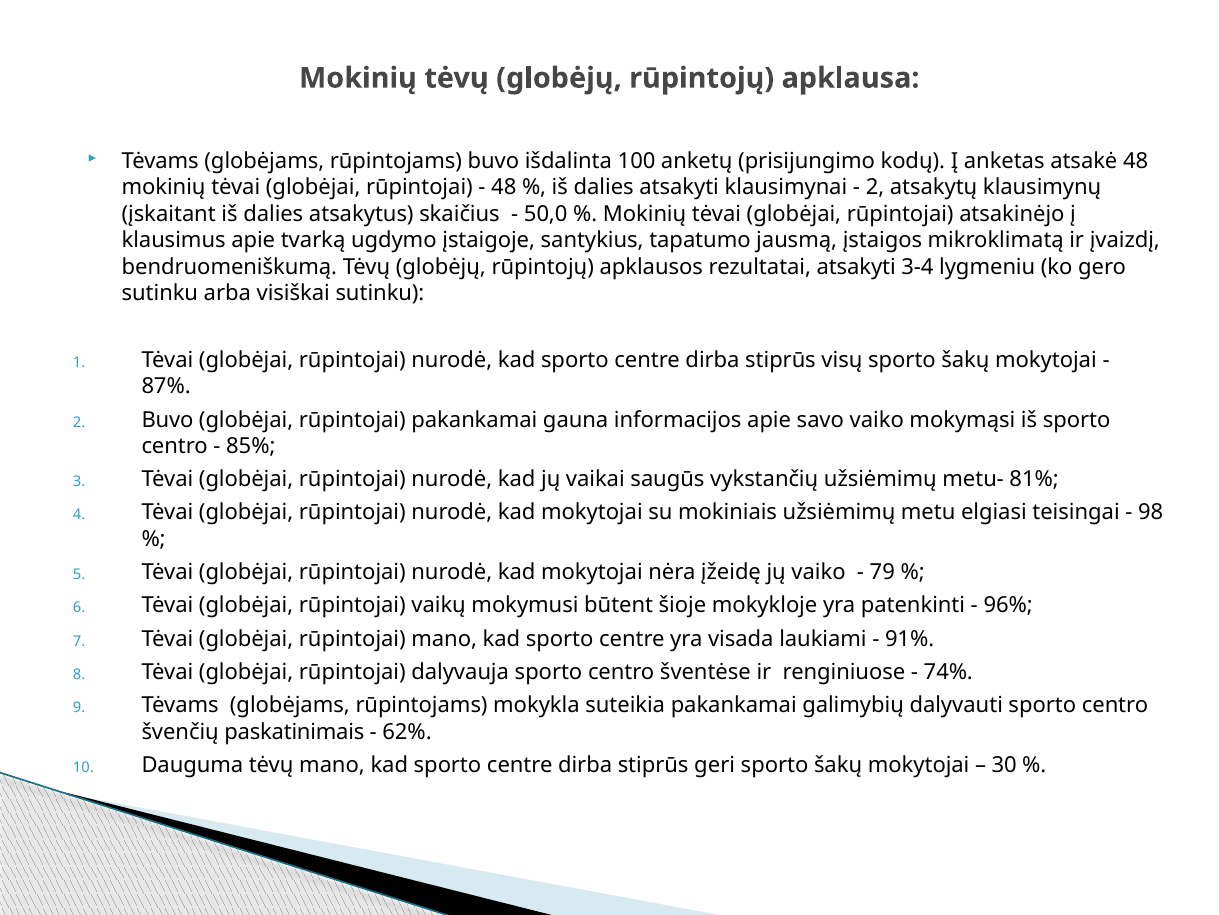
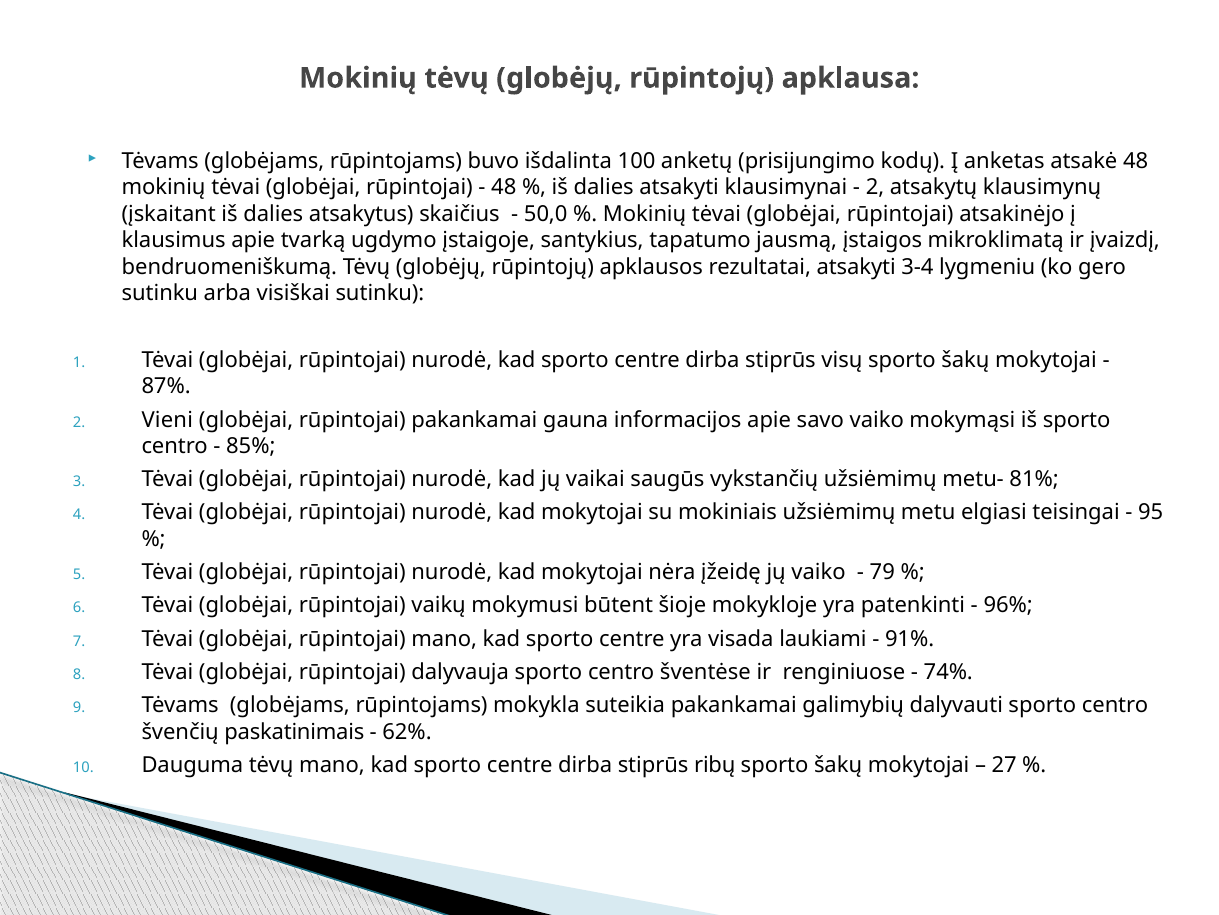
2 Buvo: Buvo -> Vieni
98: 98 -> 95
geri: geri -> ribų
30: 30 -> 27
